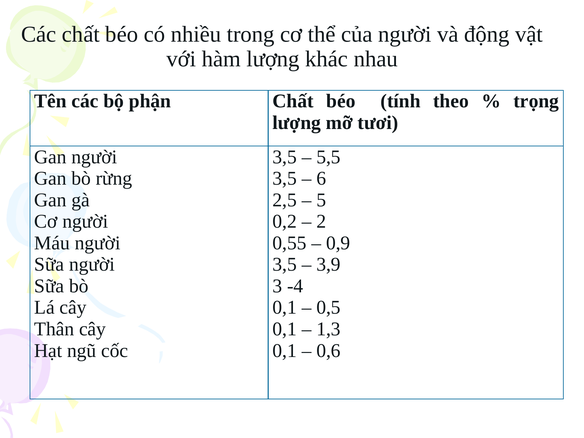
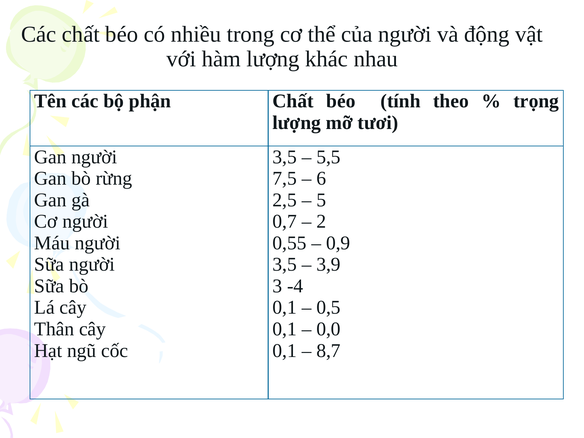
3,5 at (285, 178): 3,5 -> 7,5
0,2: 0,2 -> 0,7
1,3: 1,3 -> 0,0
0,6: 0,6 -> 8,7
